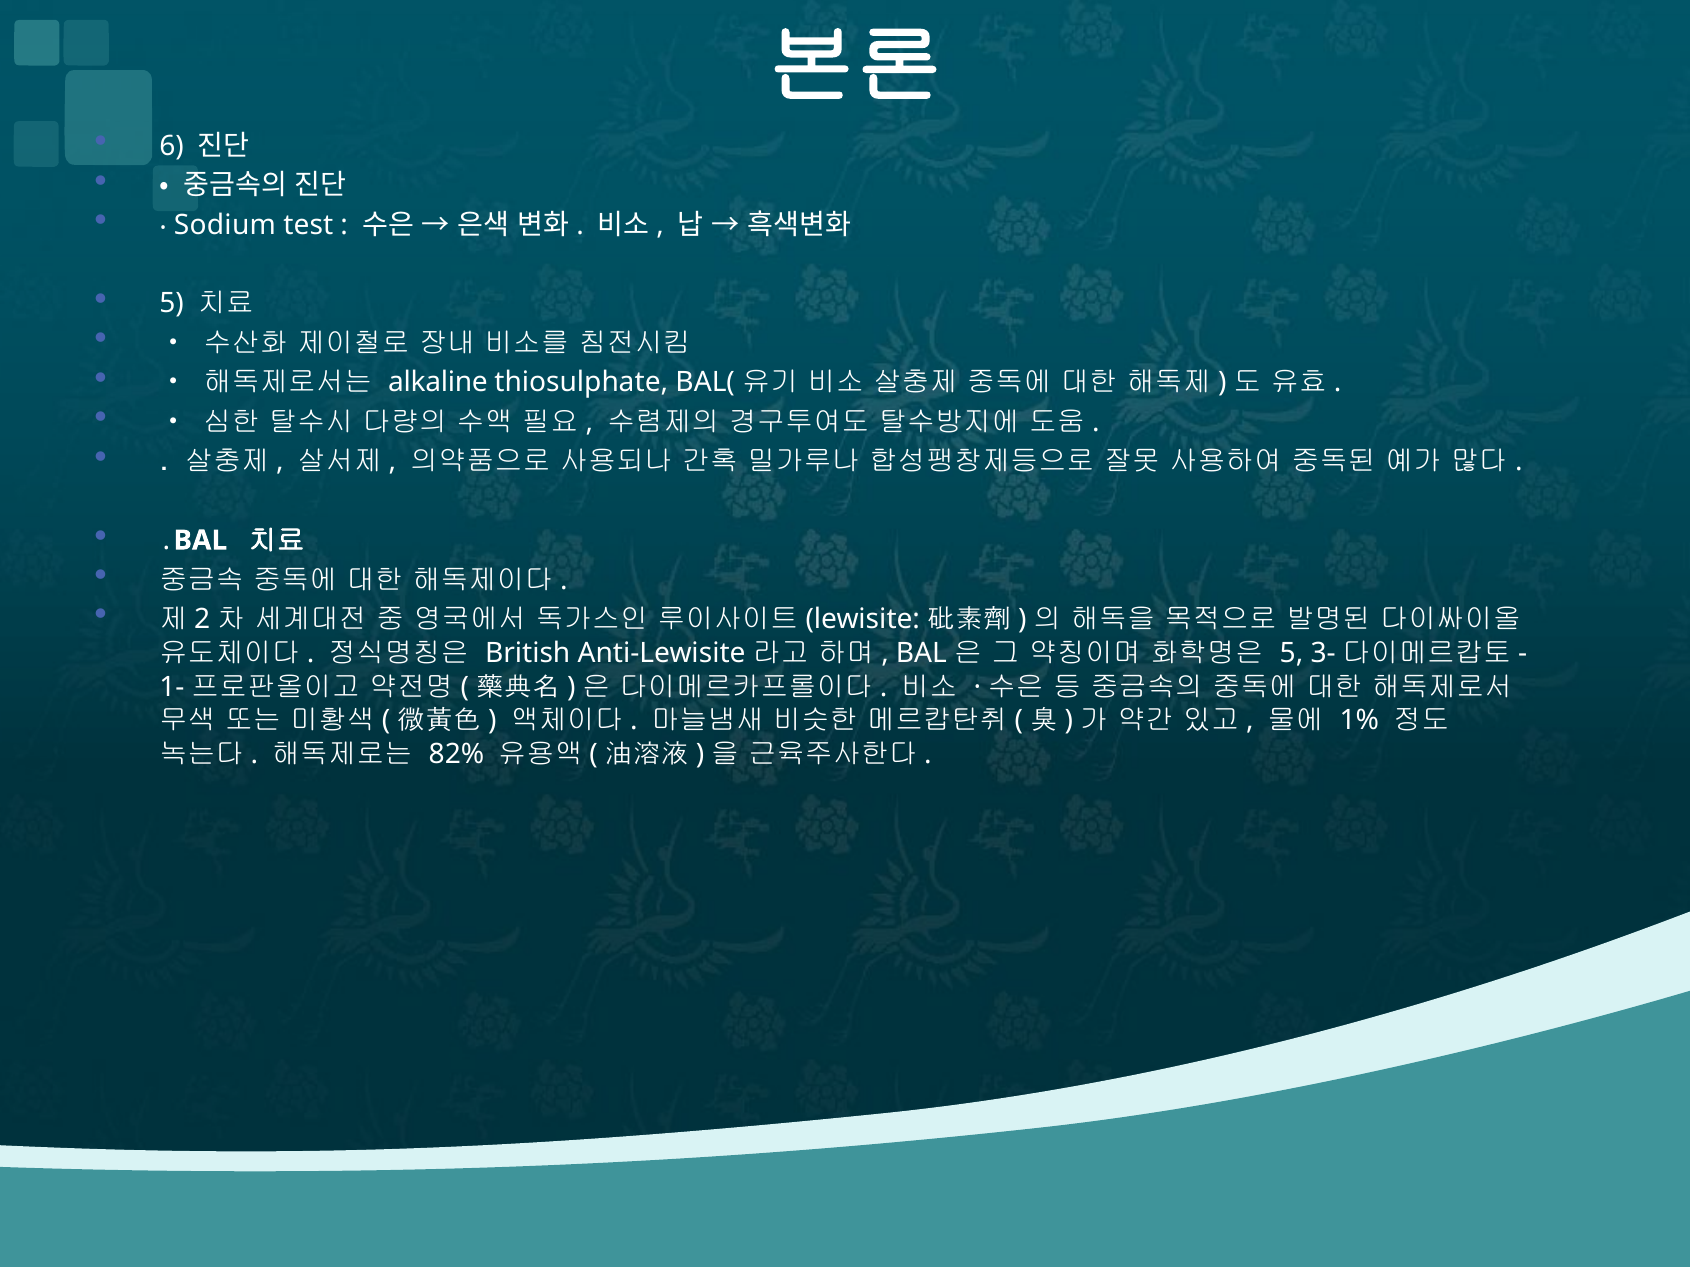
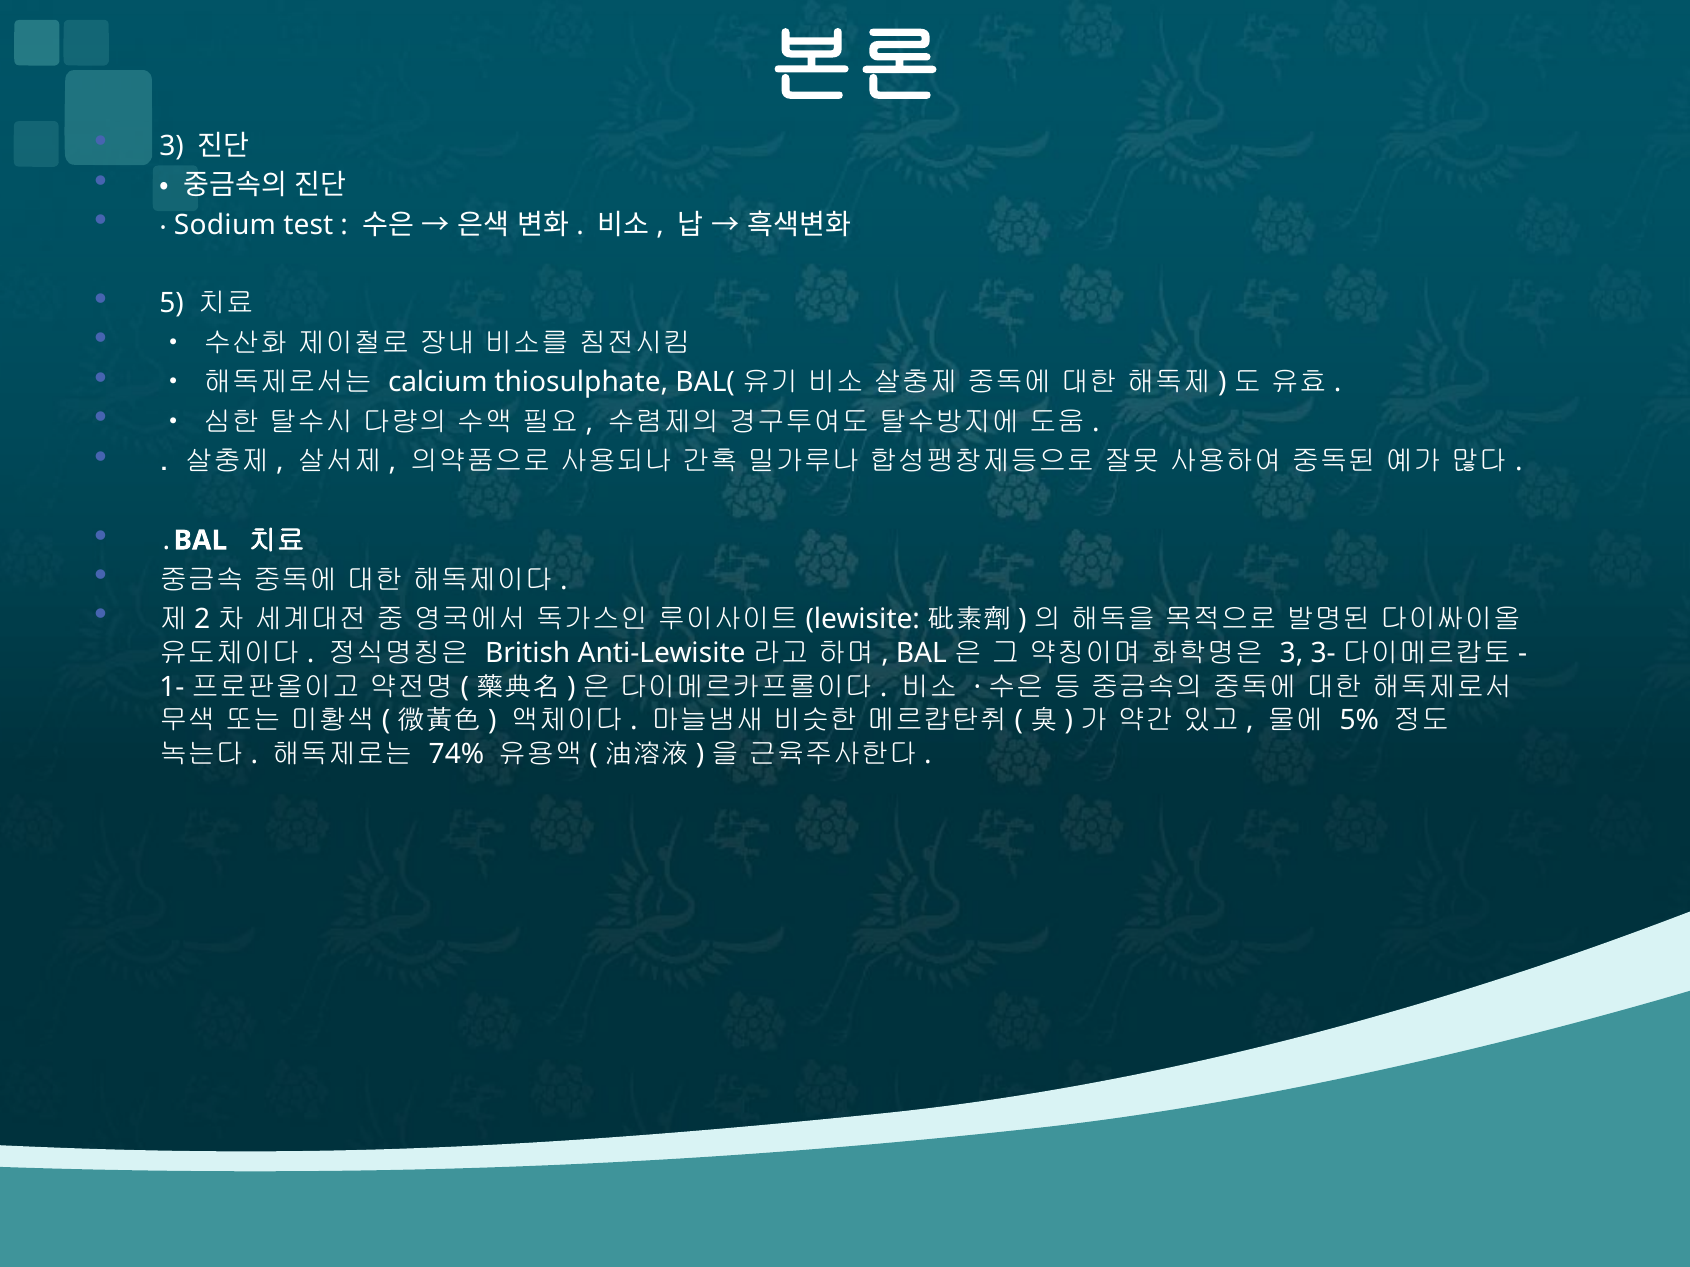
6 at (172, 146): 6 -> 3
alkaline: alkaline -> calcium
5 at (1292, 653): 5 -> 3
1%: 1% -> 5%
82%: 82% -> 74%
